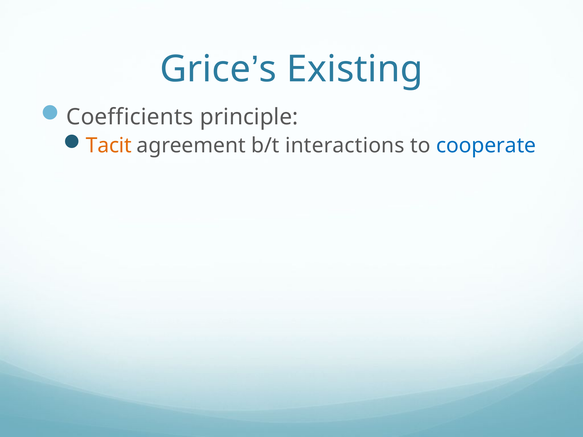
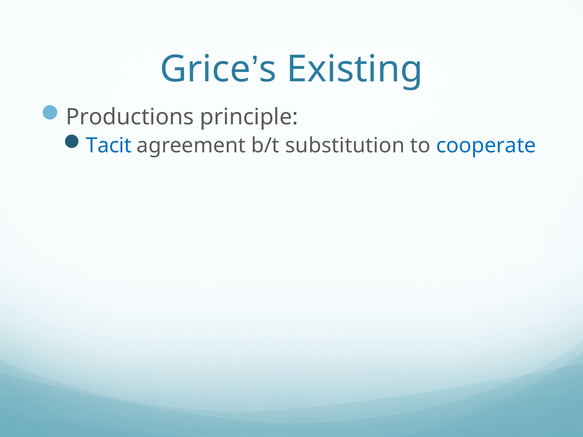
Coefficients: Coefficients -> Productions
Tacit colour: orange -> blue
interactions: interactions -> substitution
